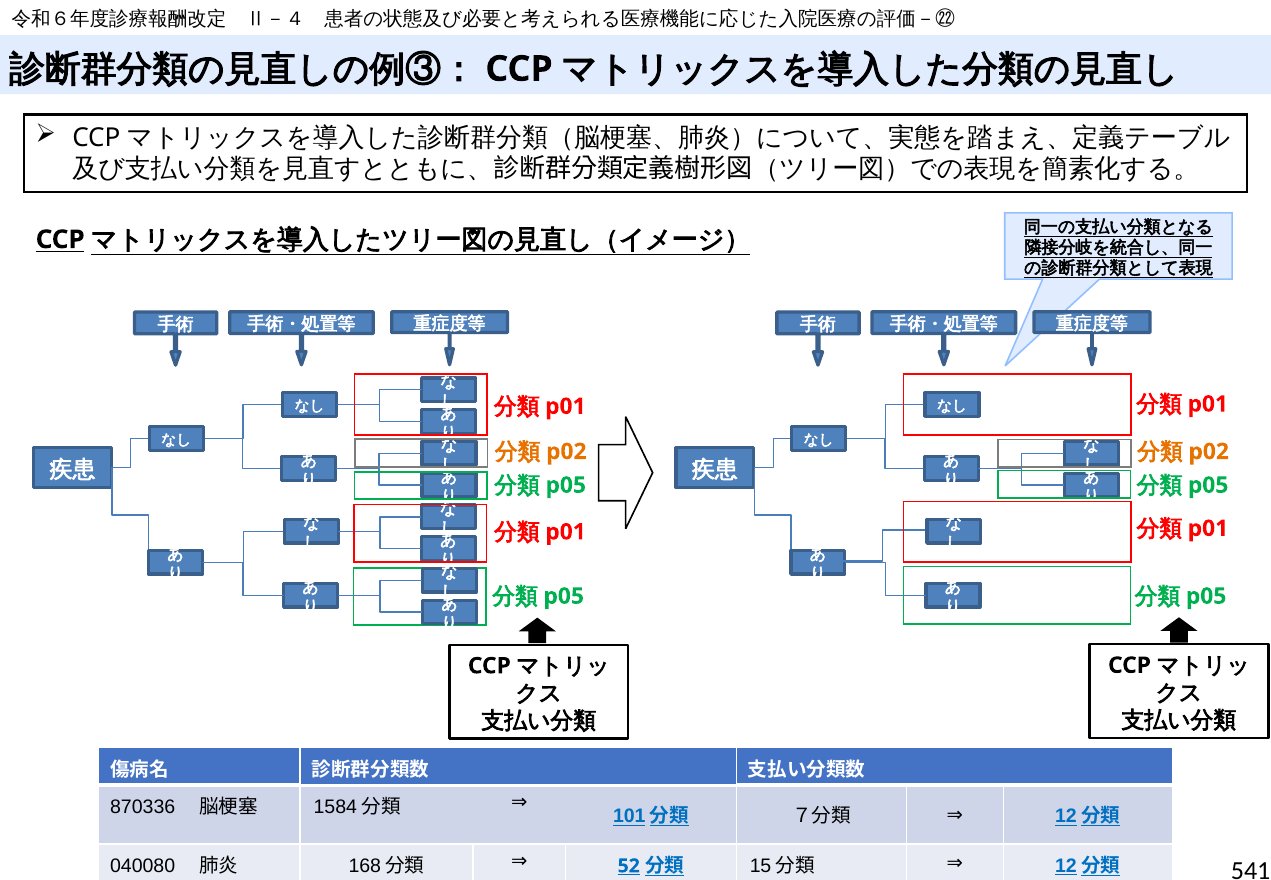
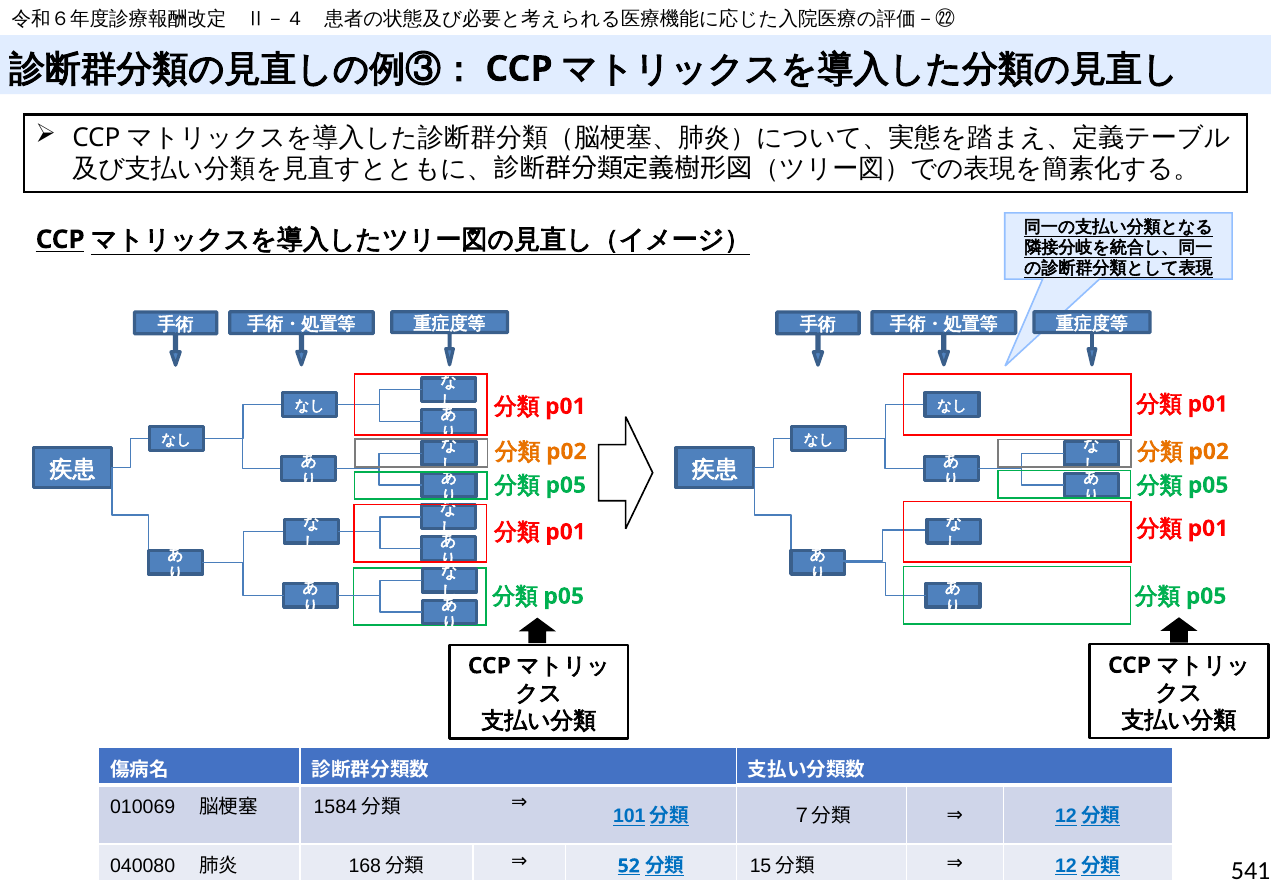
870336: 870336 -> 010069
